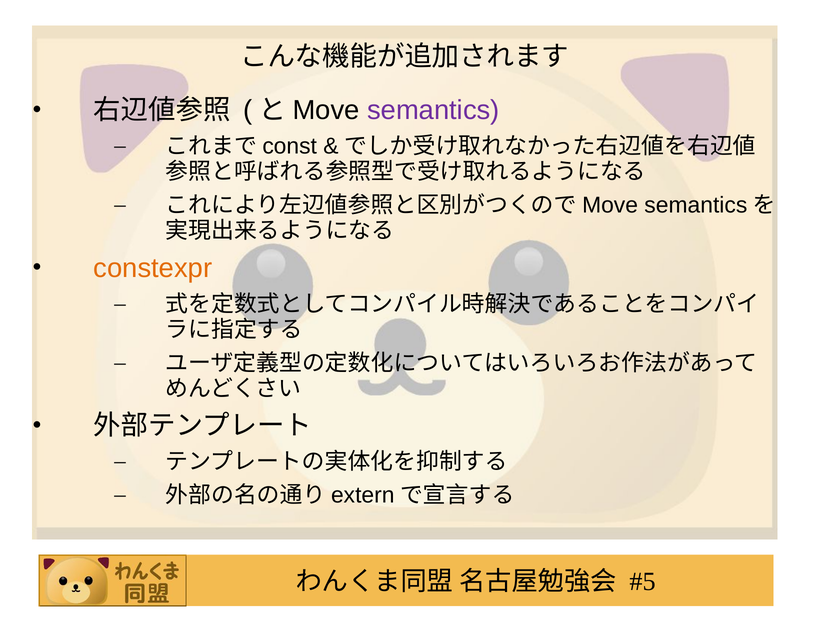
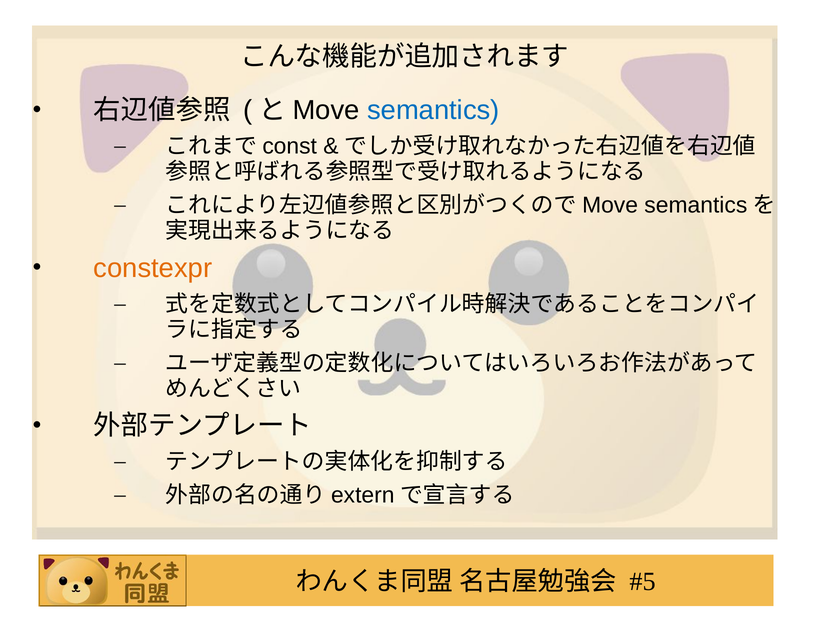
semantics colour: purple -> blue
